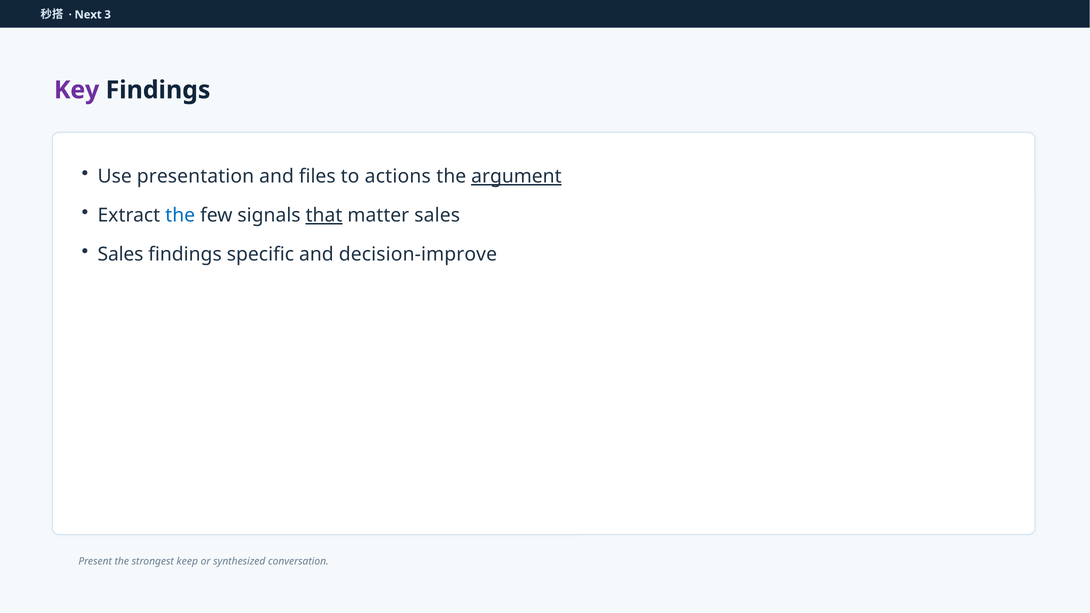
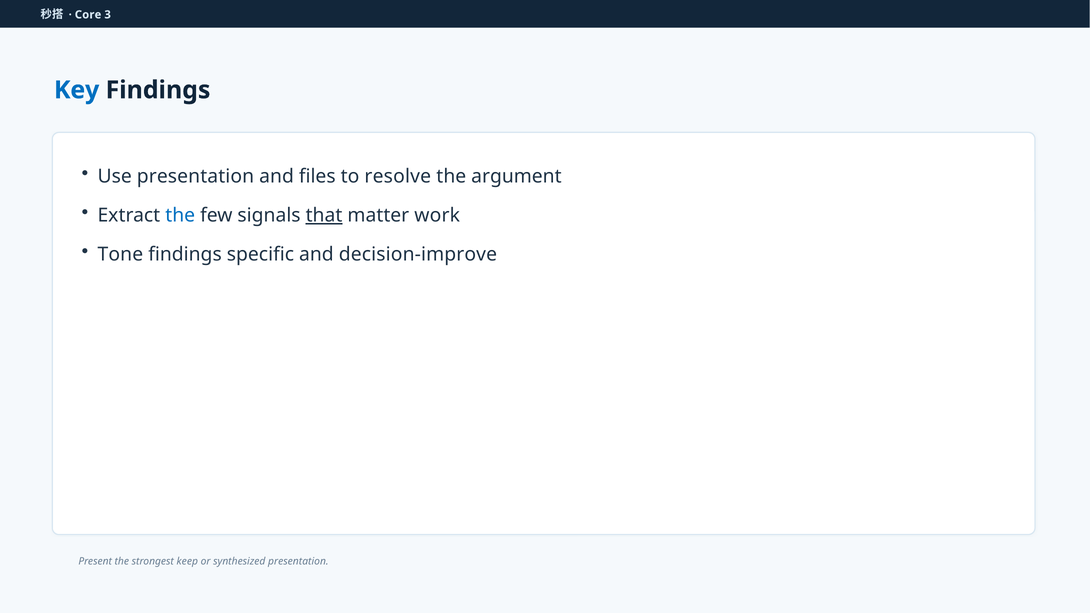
Next: Next -> Core
Key colour: purple -> blue
actions: actions -> resolve
argument underline: present -> none
matter sales: sales -> work
Sales at (121, 255): Sales -> Tone
synthesized conversation: conversation -> presentation
